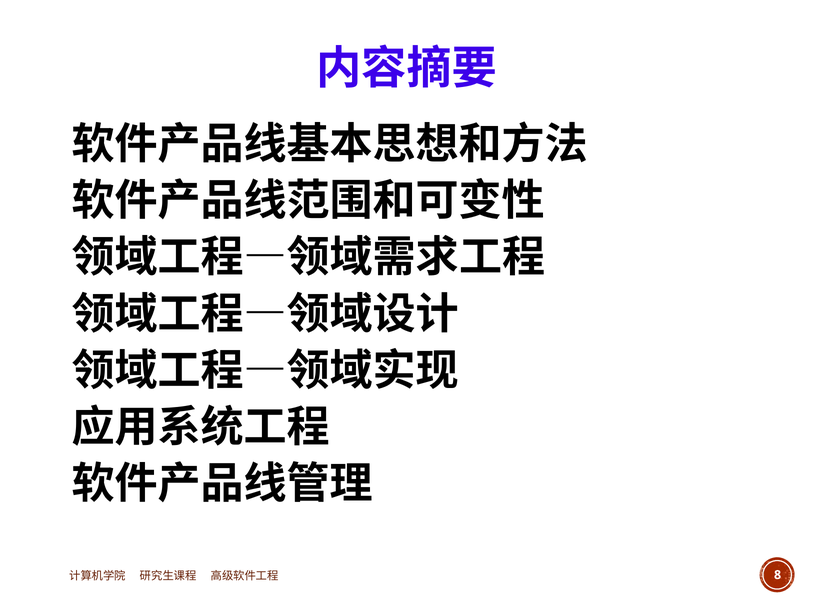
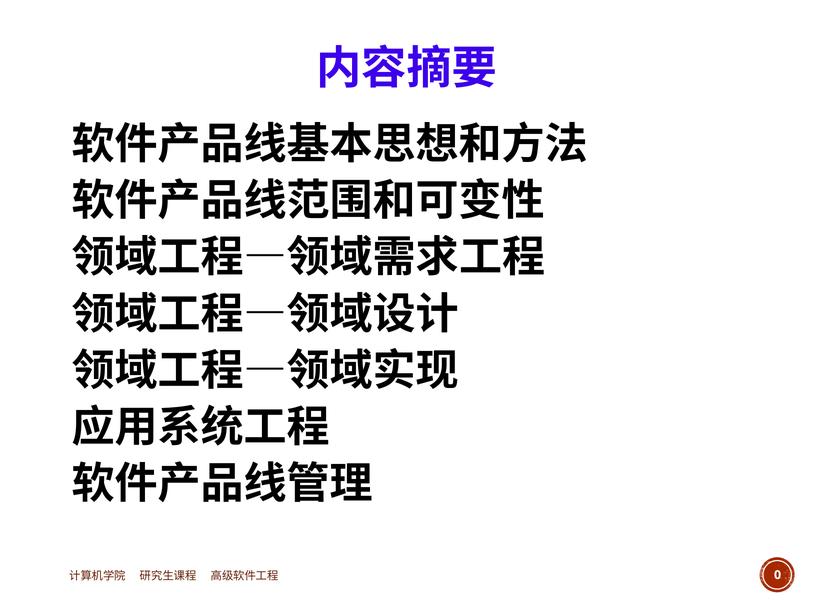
8: 8 -> 0
